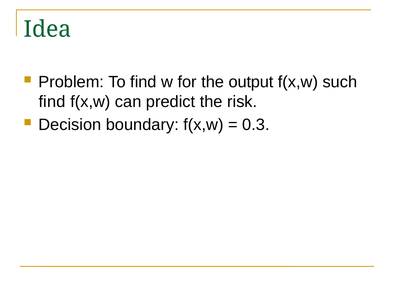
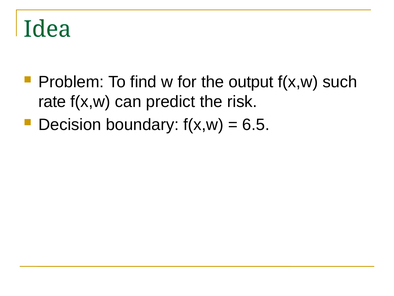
find at (52, 102): find -> rate
0.3: 0.3 -> 6.5
